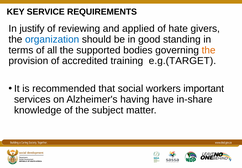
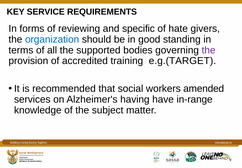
justify: justify -> forms
applied: applied -> specific
the at (209, 50) colour: orange -> purple
important: important -> amended
in-share: in-share -> in-range
